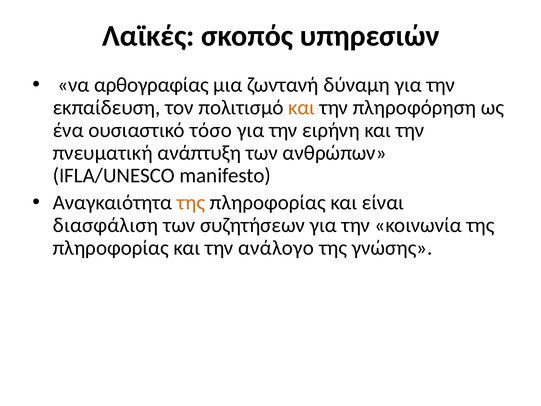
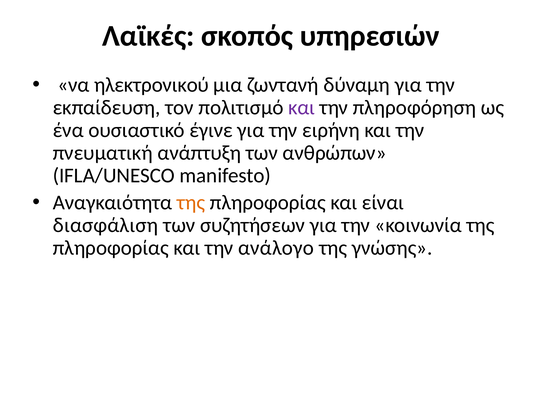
αρθογραφίας: αρθογραφίας -> ηλεκτρονικού
και at (302, 107) colour: orange -> purple
τόσο: τόσο -> έγινε
